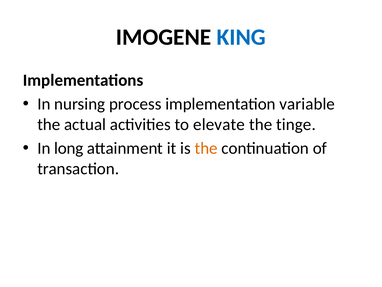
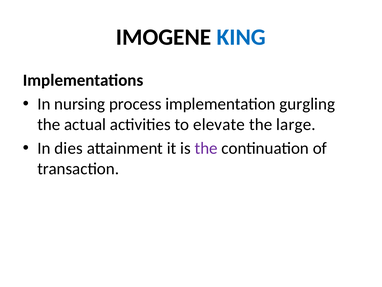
variable: variable -> gurgling
tinge: tinge -> large
long: long -> dies
the at (206, 148) colour: orange -> purple
